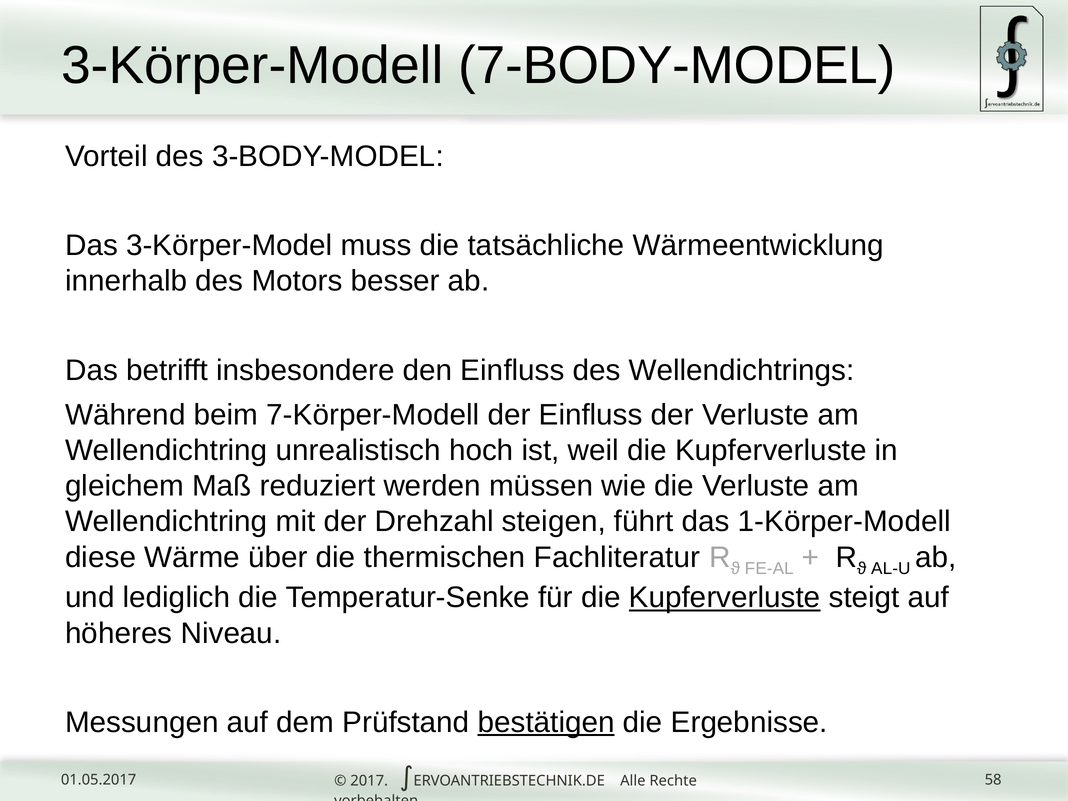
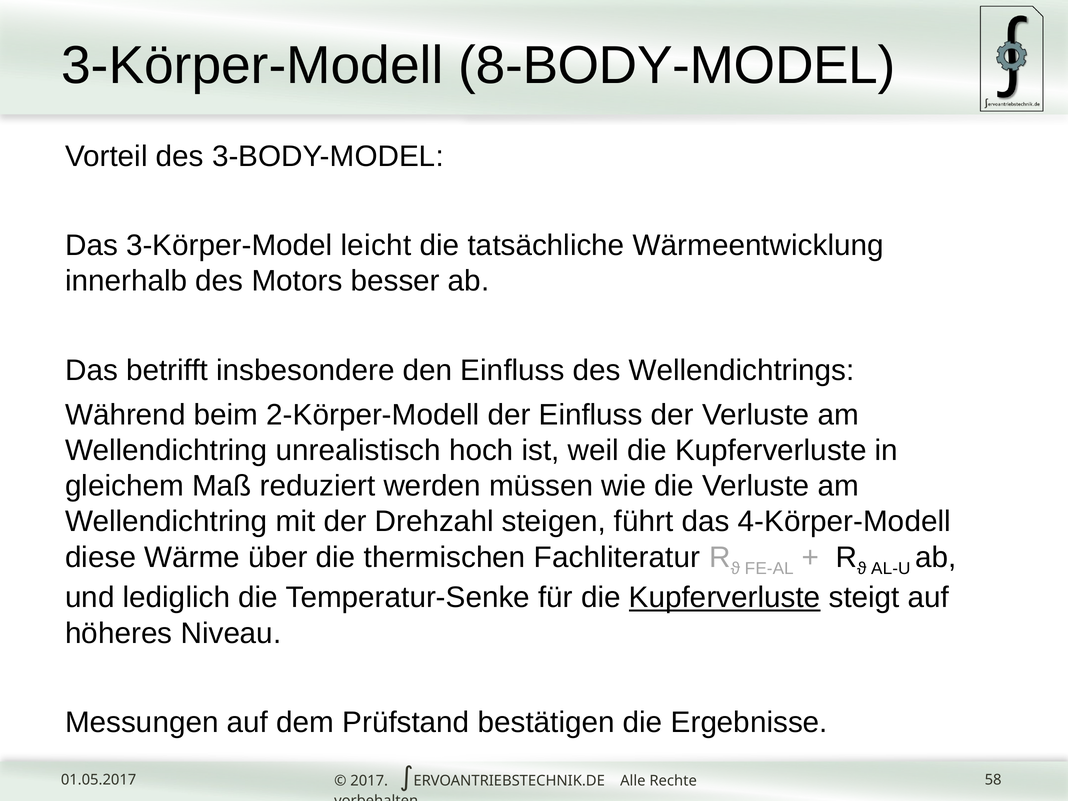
7-BODY-MODEL: 7-BODY-MODEL -> 8-BODY-MODEL
muss: muss -> leicht
7-Körper-Modell: 7-Körper-Modell -> 2-Körper-Modell
1-Körper-Modell: 1-Körper-Modell -> 4-Körper-Modell
bestätigen underline: present -> none
